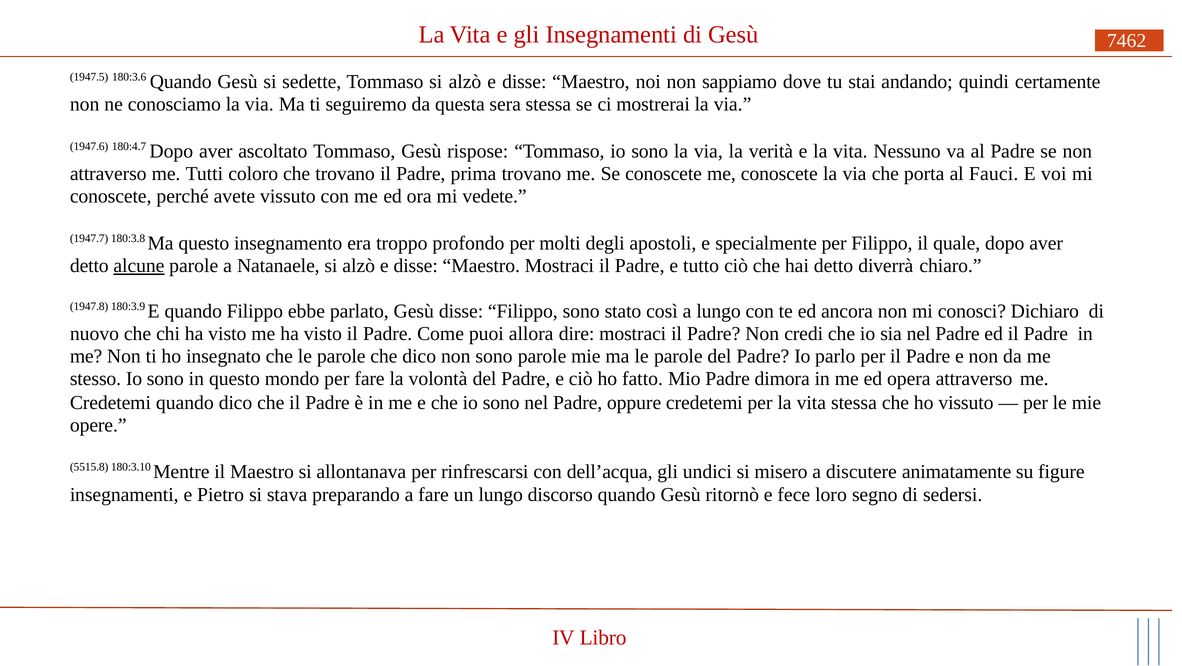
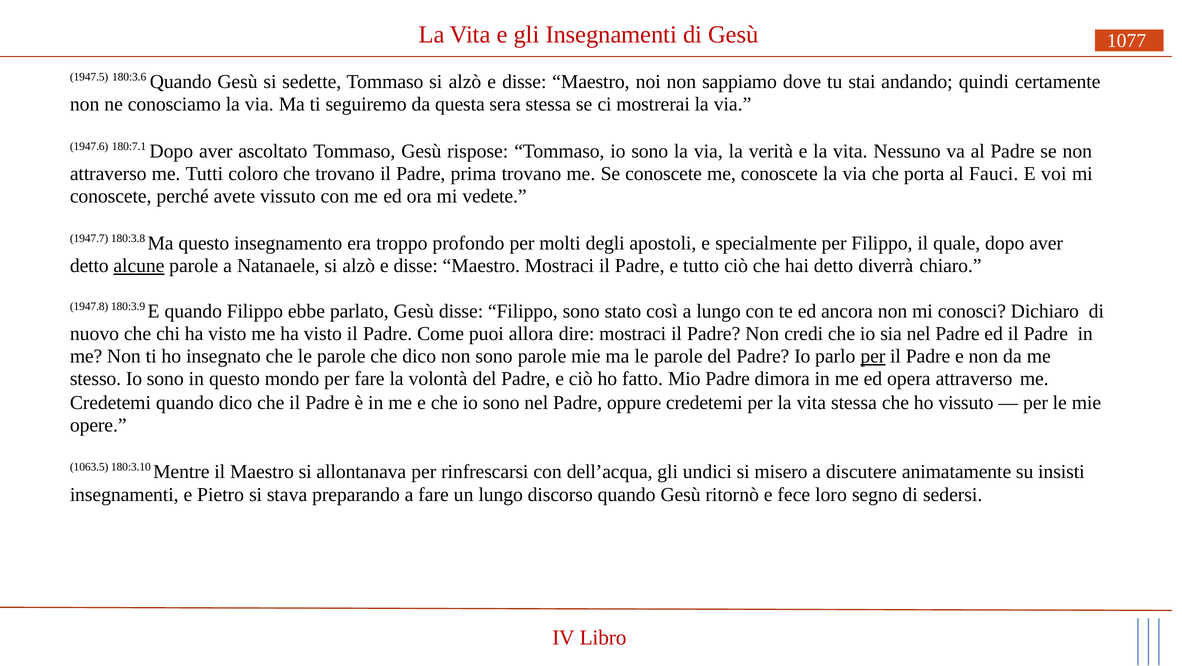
7462: 7462 -> 1077
180:4.7: 180:4.7 -> 180:7.1
per at (873, 356) underline: none -> present
5515.8: 5515.8 -> 1063.5
figure: figure -> insisti
